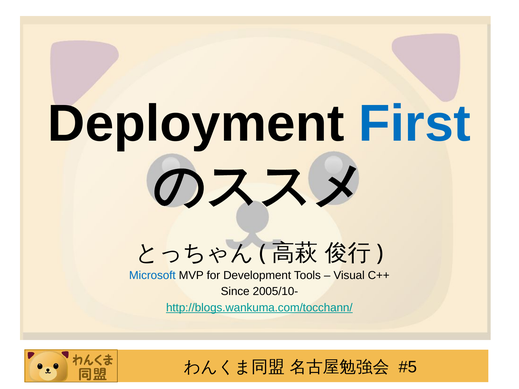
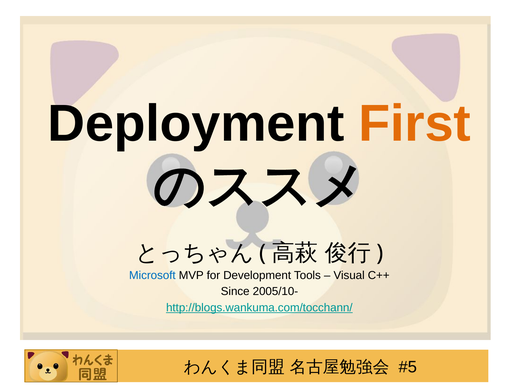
First colour: blue -> orange
